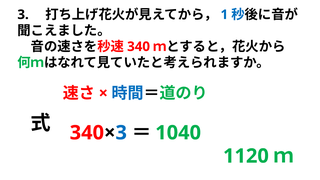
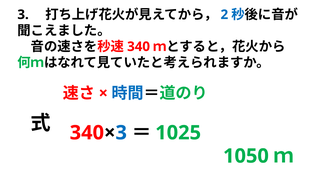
1: 1 -> 2
1040: 1040 -> 1025
1120: 1120 -> 1050
